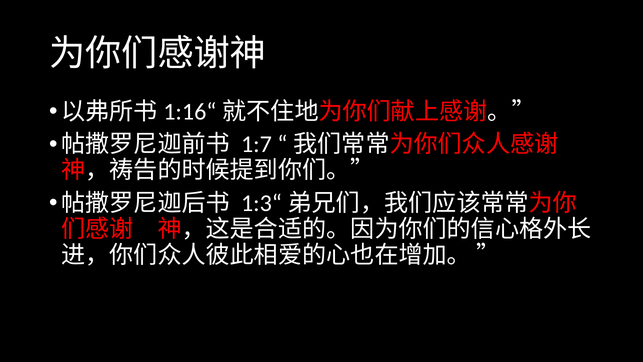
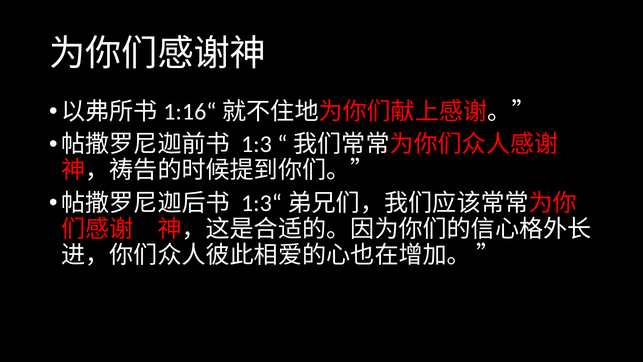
1:7: 1:7 -> 1:3
